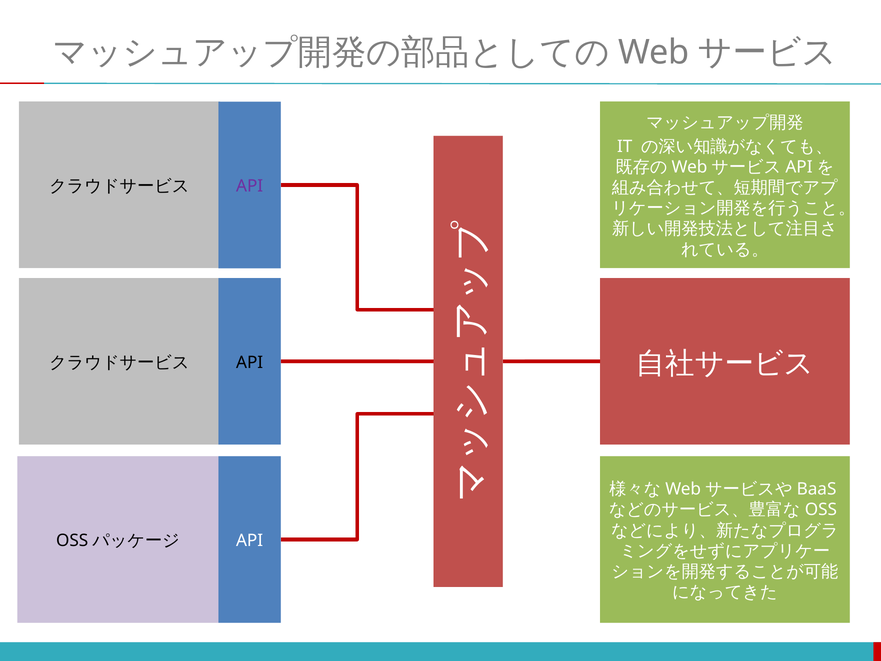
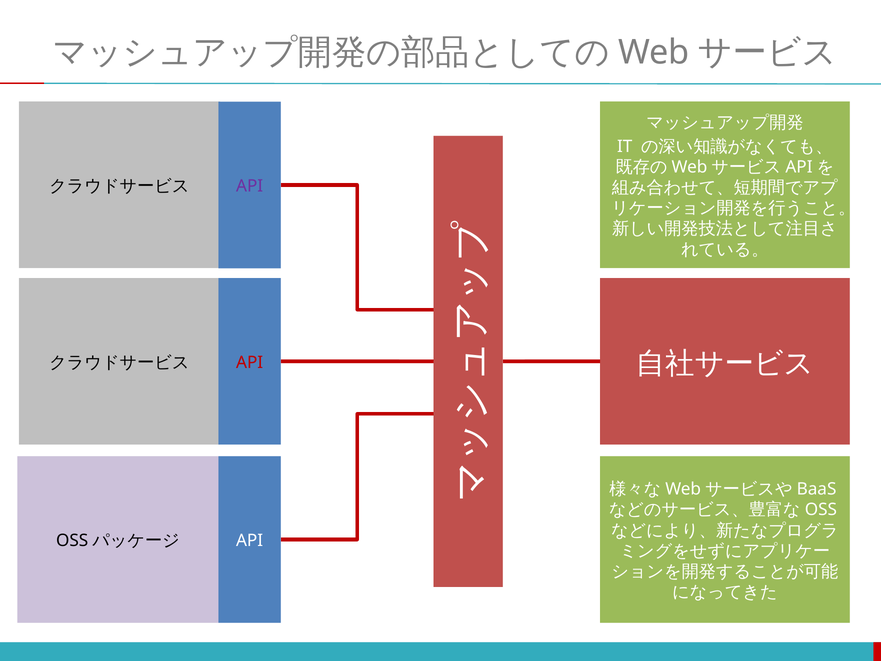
API at (250, 362) colour: black -> red
